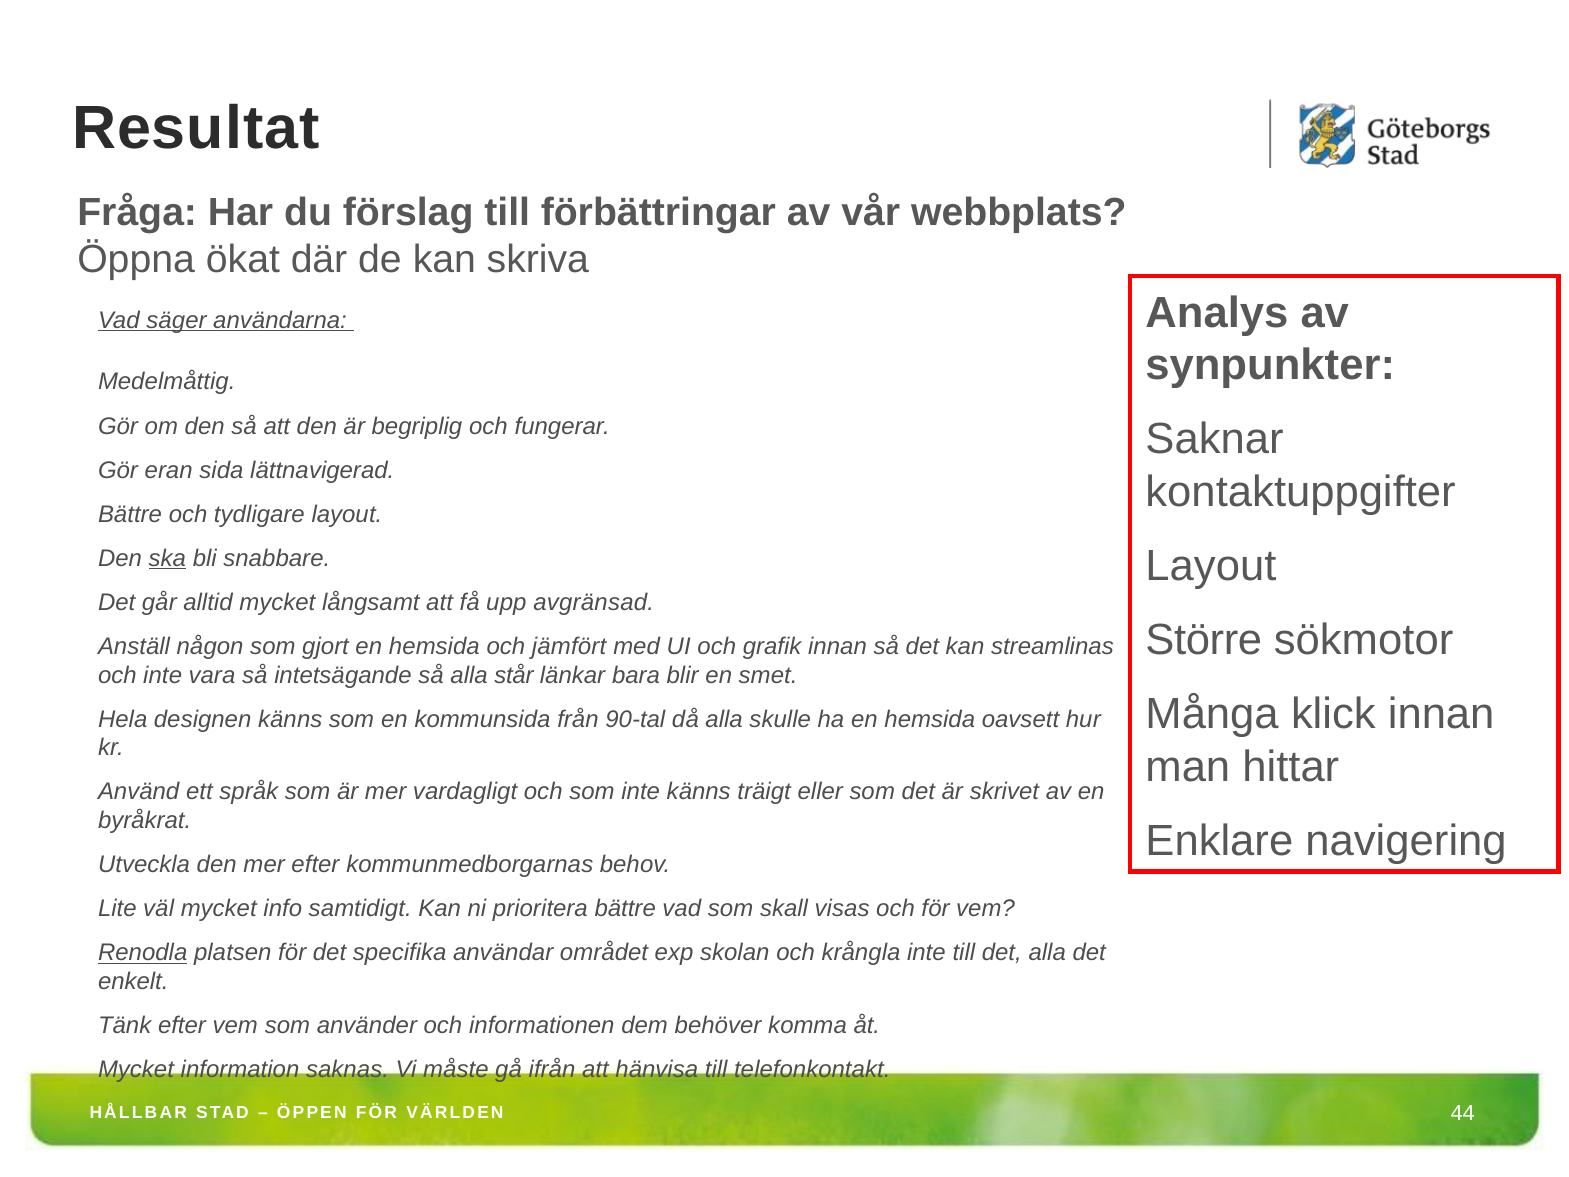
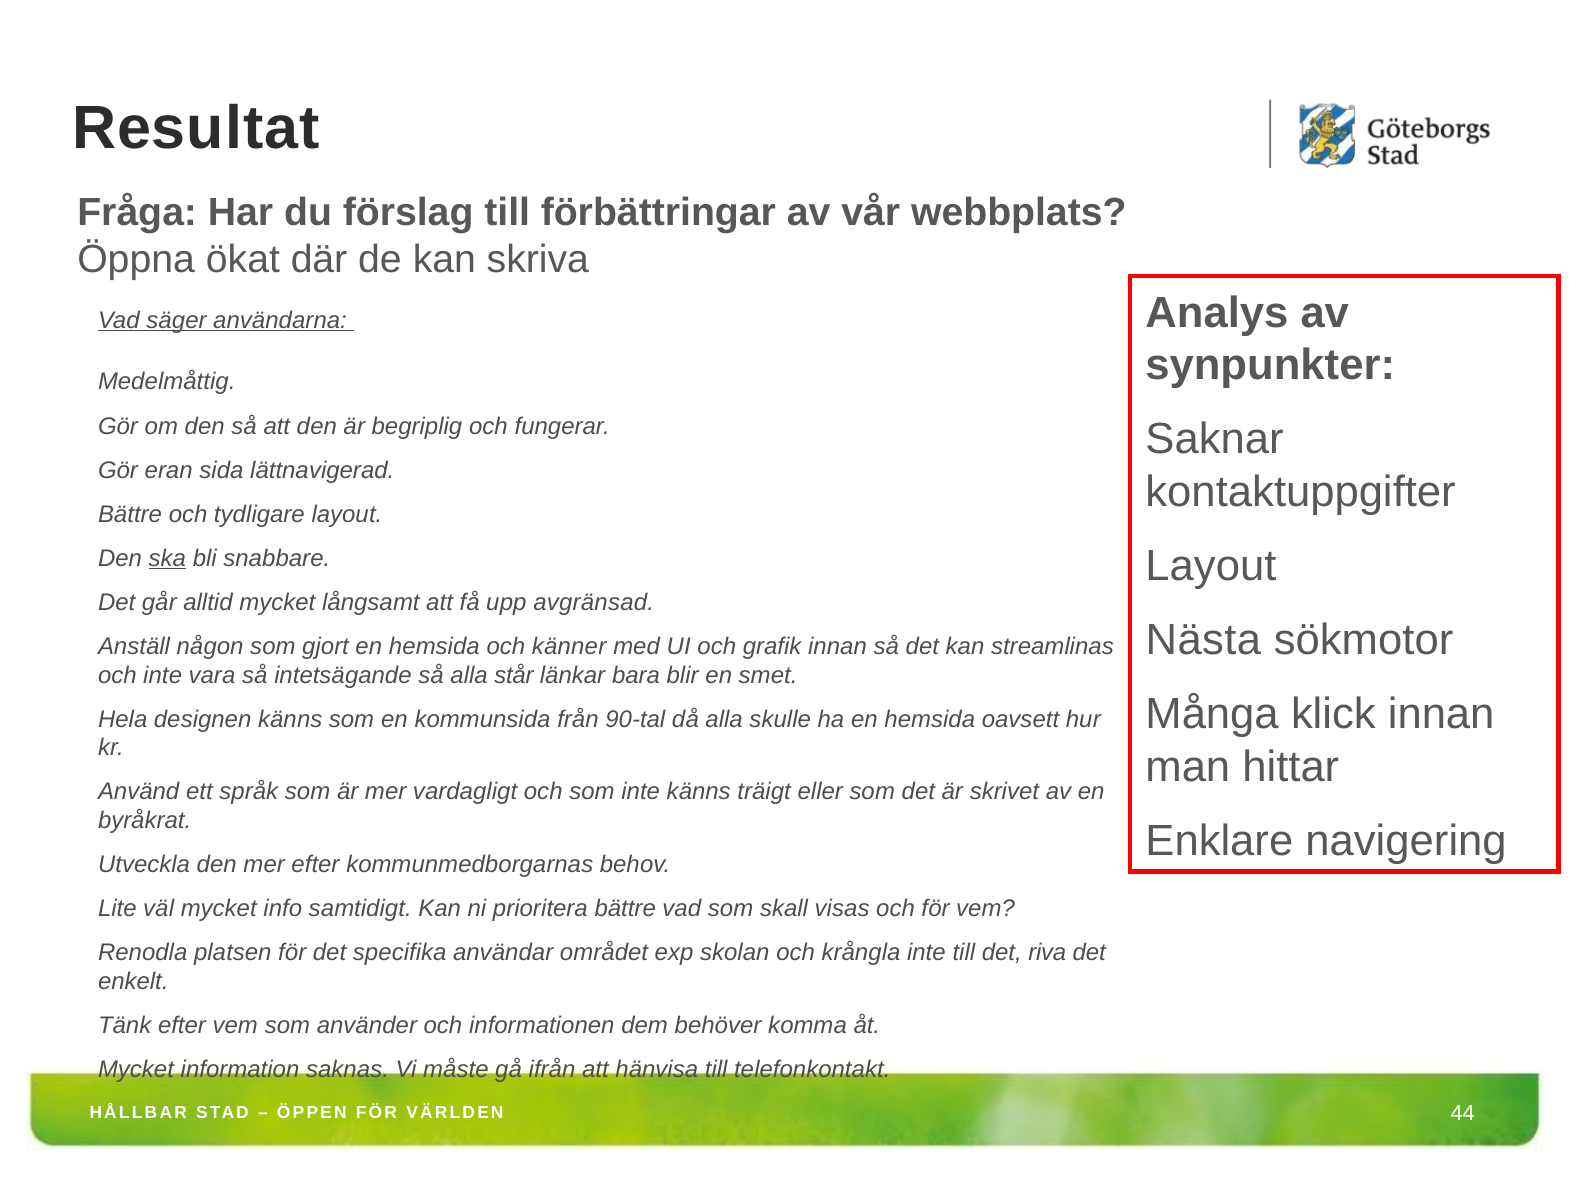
Större: Större -> Nästa
jämfört: jämfört -> känner
Renodla underline: present -> none
det alla: alla -> riva
